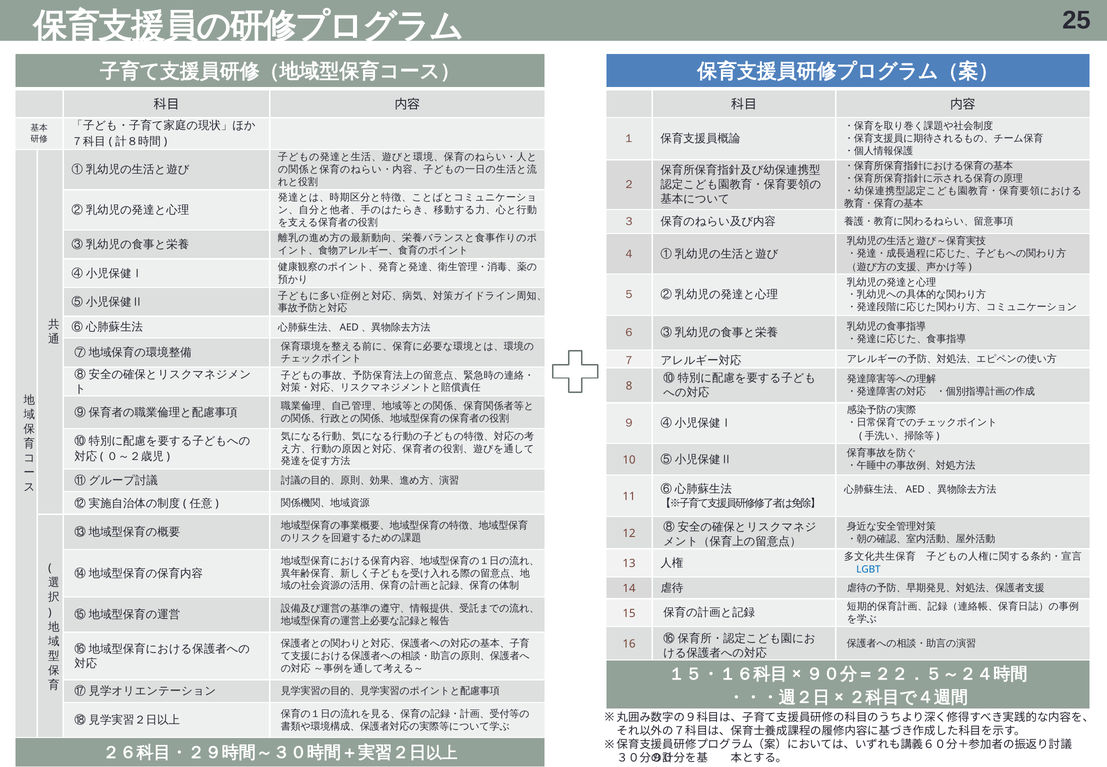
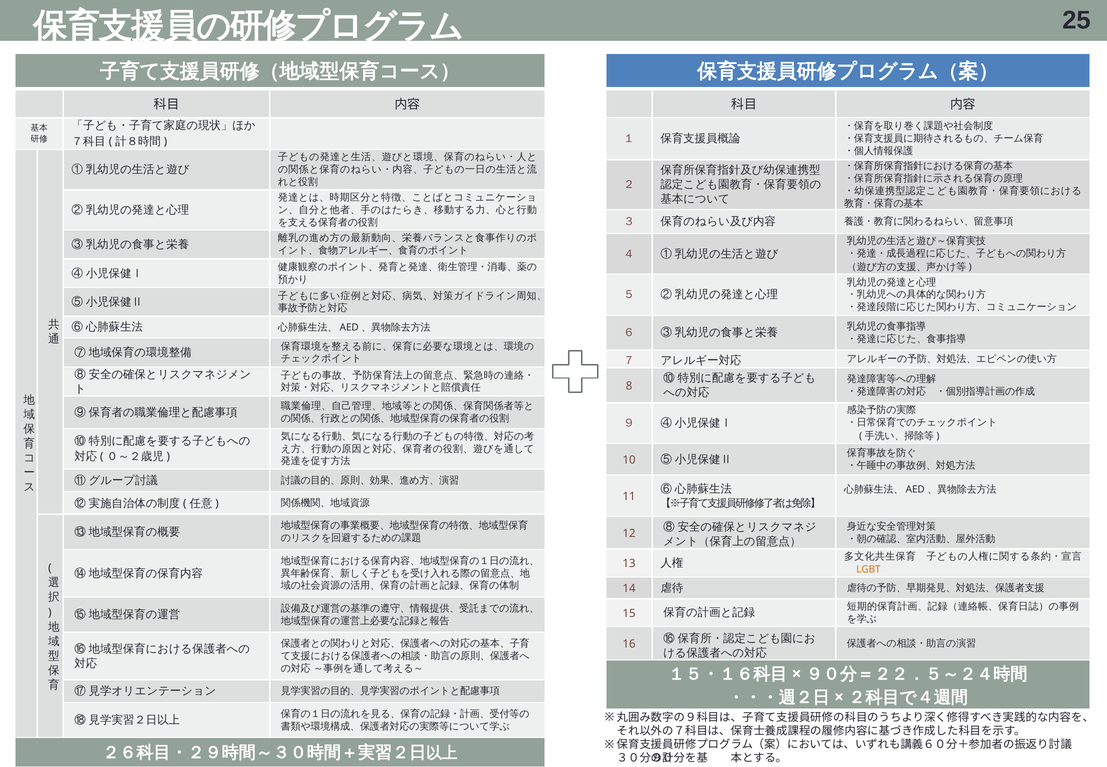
LGBT colour: blue -> orange
